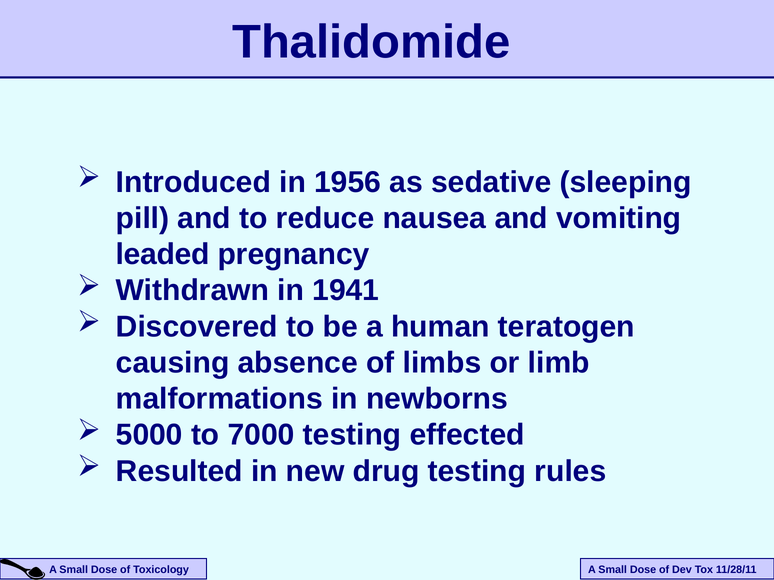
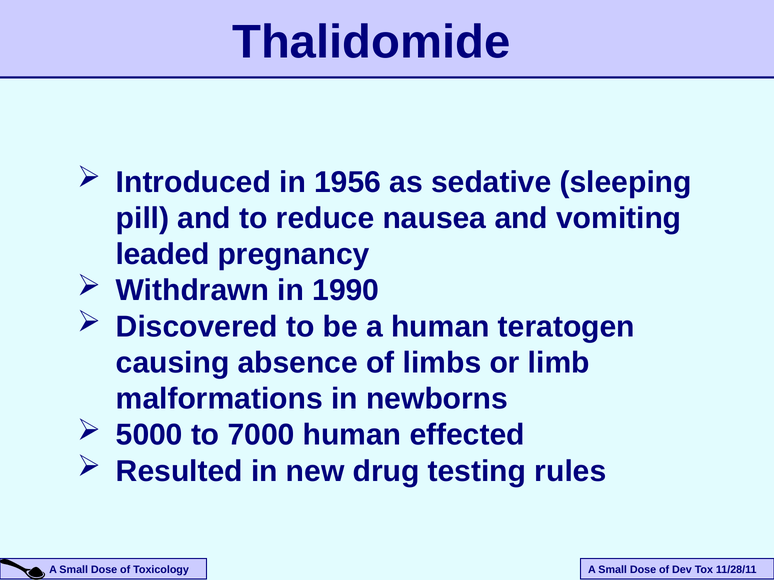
1941: 1941 -> 1990
7000 testing: testing -> human
